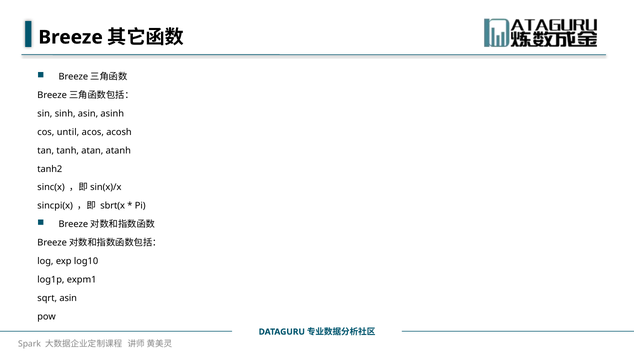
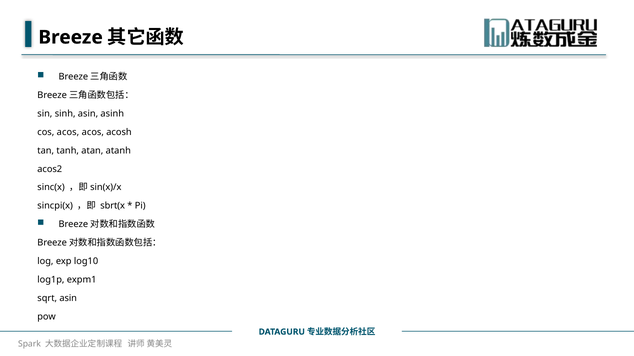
cos until: until -> acos
tanh2: tanh2 -> acos2
